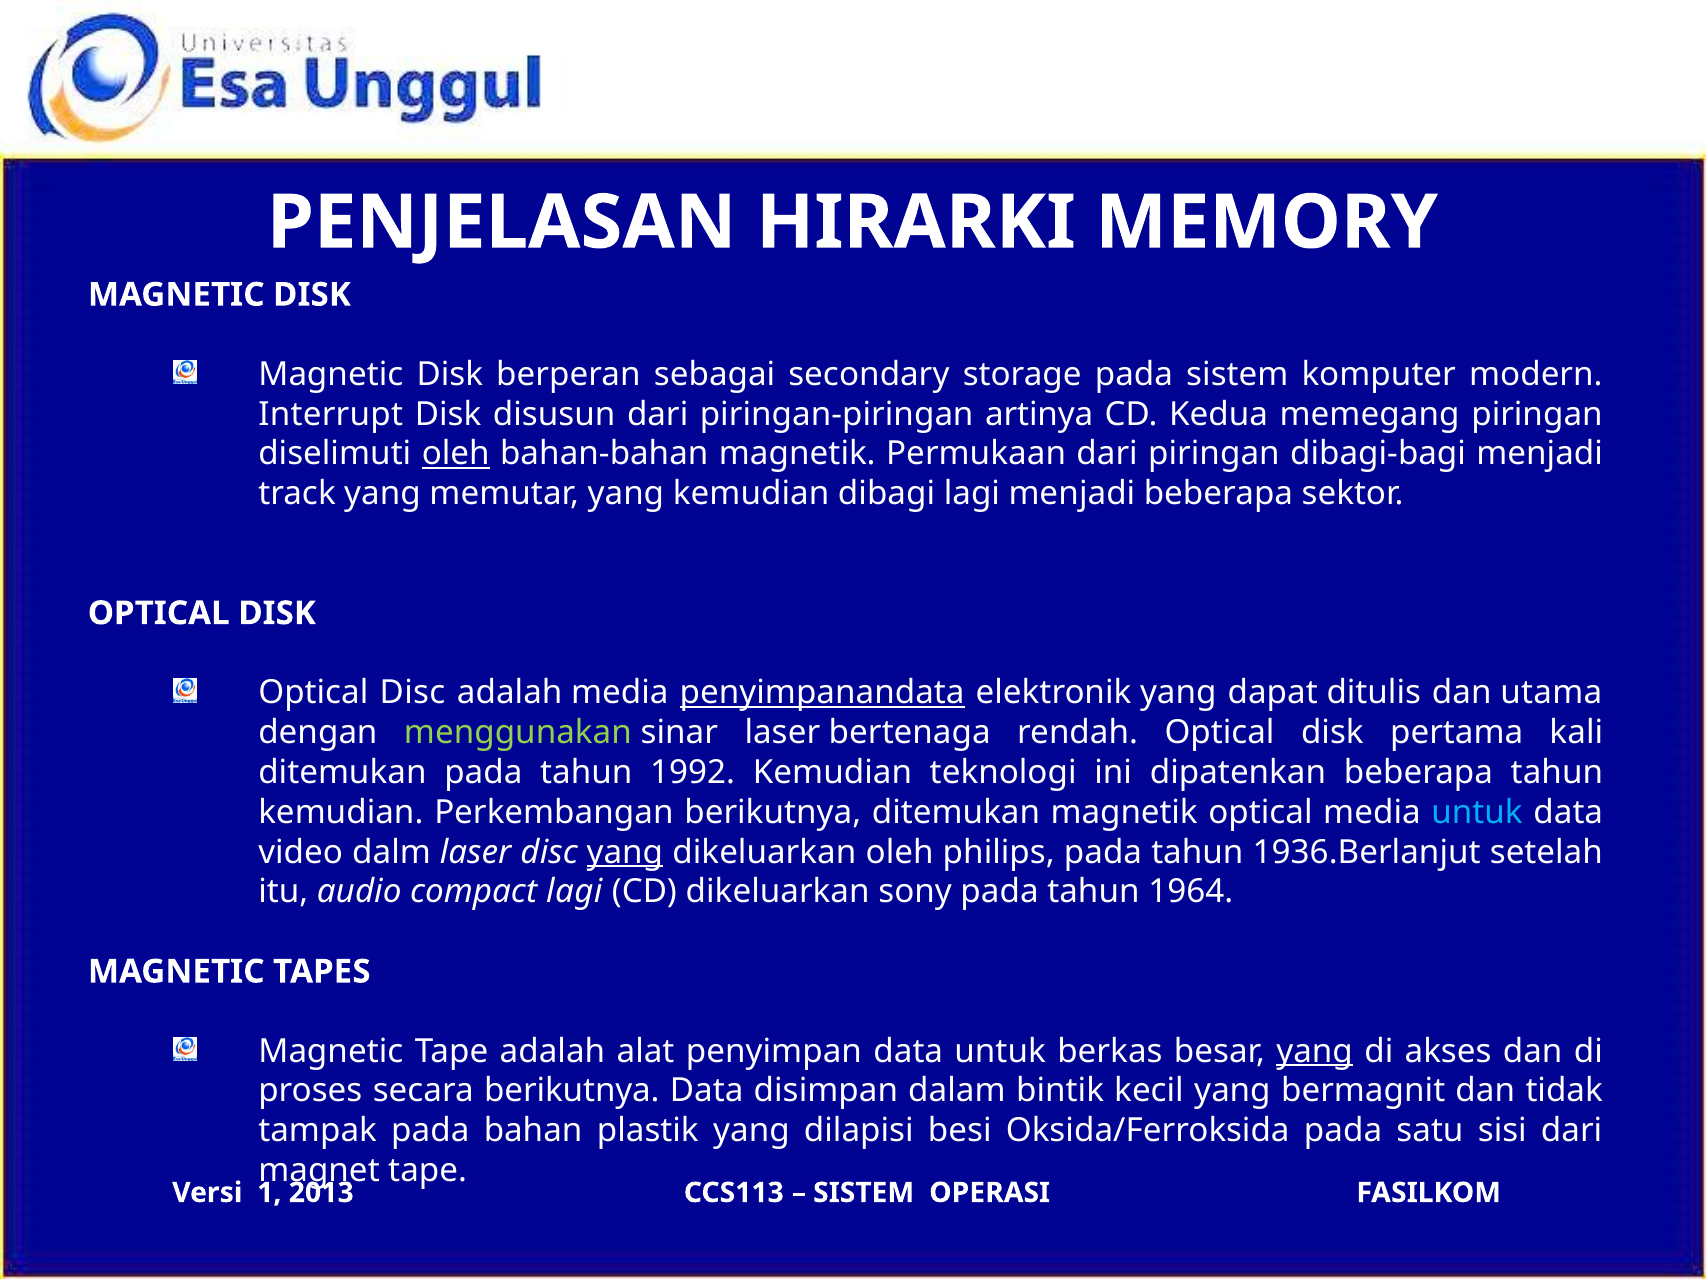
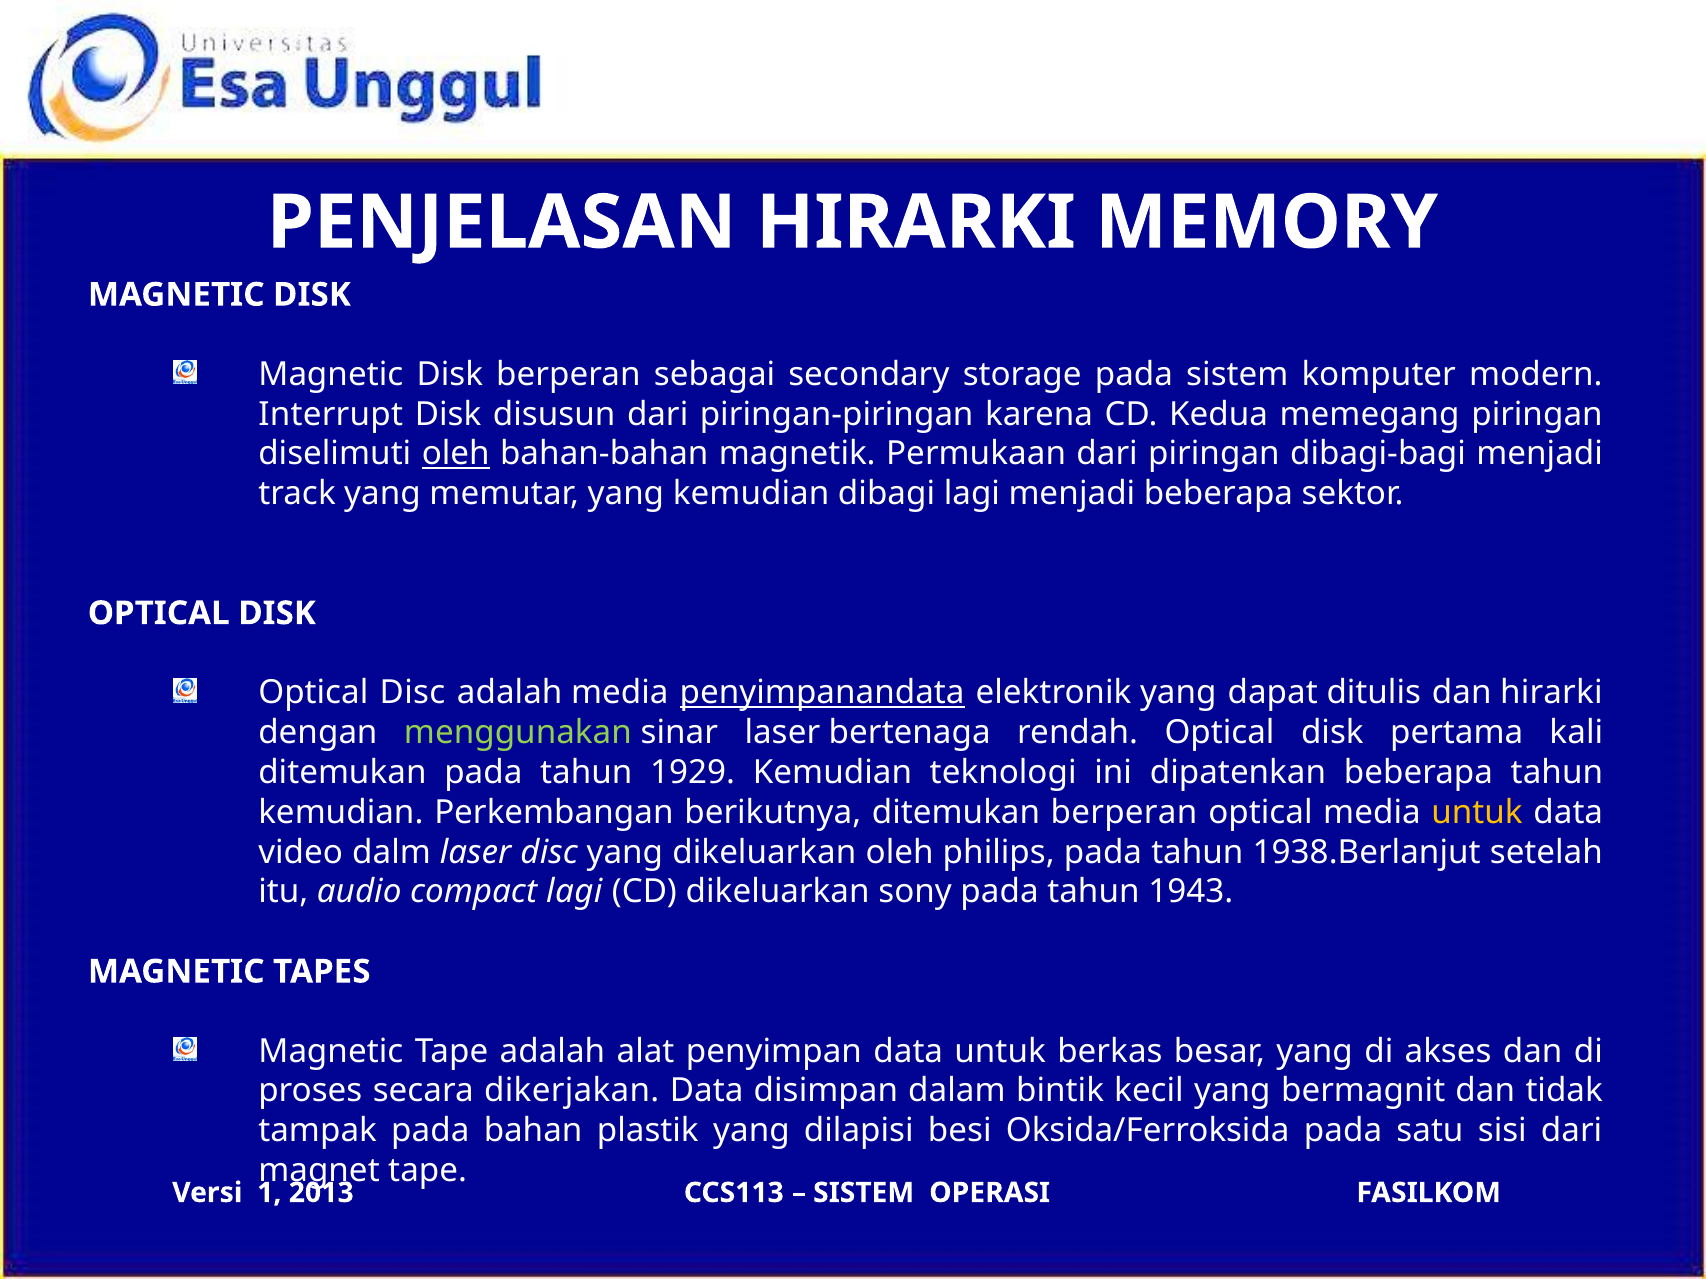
artinya: artinya -> karena
dan utama: utama -> hirarki
1992: 1992 -> 1929
ditemukan magnetik: magnetik -> berperan
untuk at (1477, 813) colour: light blue -> yellow
yang at (625, 852) underline: present -> none
1936.Berlanjut: 1936.Berlanjut -> 1938.Berlanjut
1964: 1964 -> 1943
yang at (1315, 1052) underline: present -> none
secara berikutnya: berikutnya -> dikerjakan
